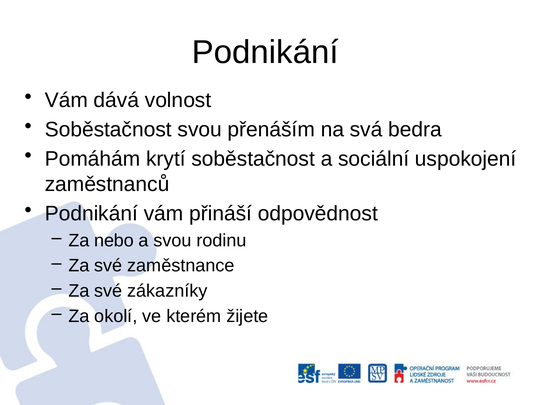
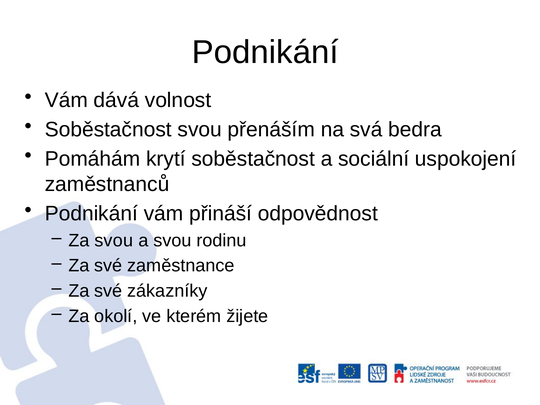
Za nebo: nebo -> svou
